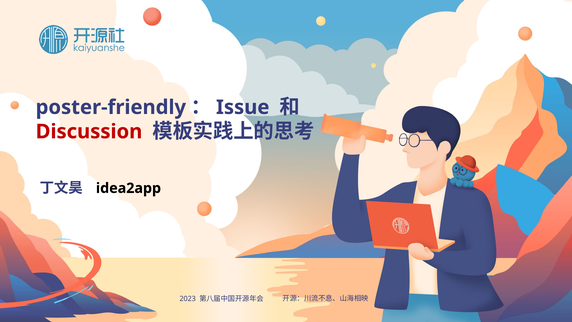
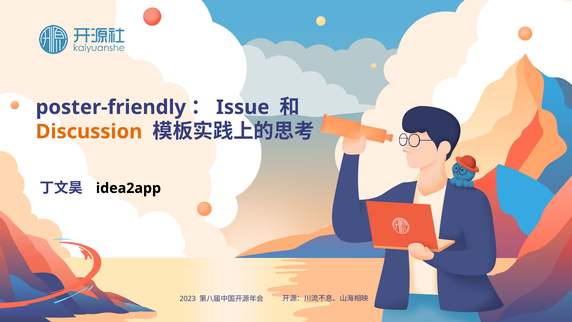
Discussion colour: red -> orange
